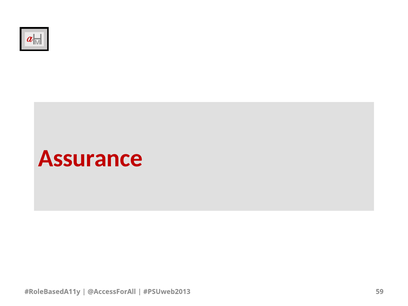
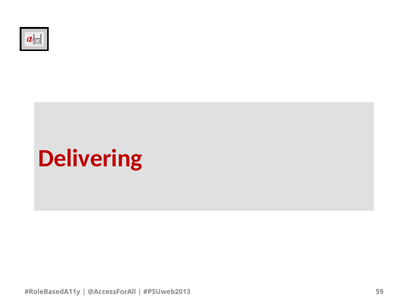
Assurance: Assurance -> Delivering
